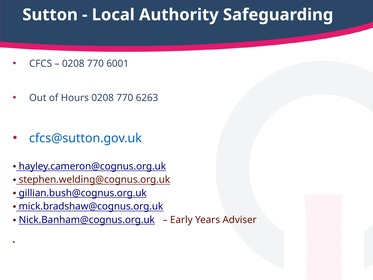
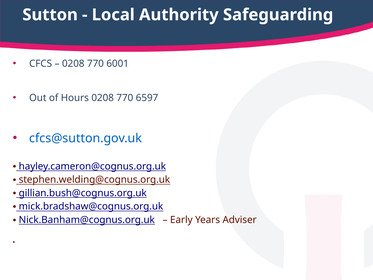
6263: 6263 -> 6597
